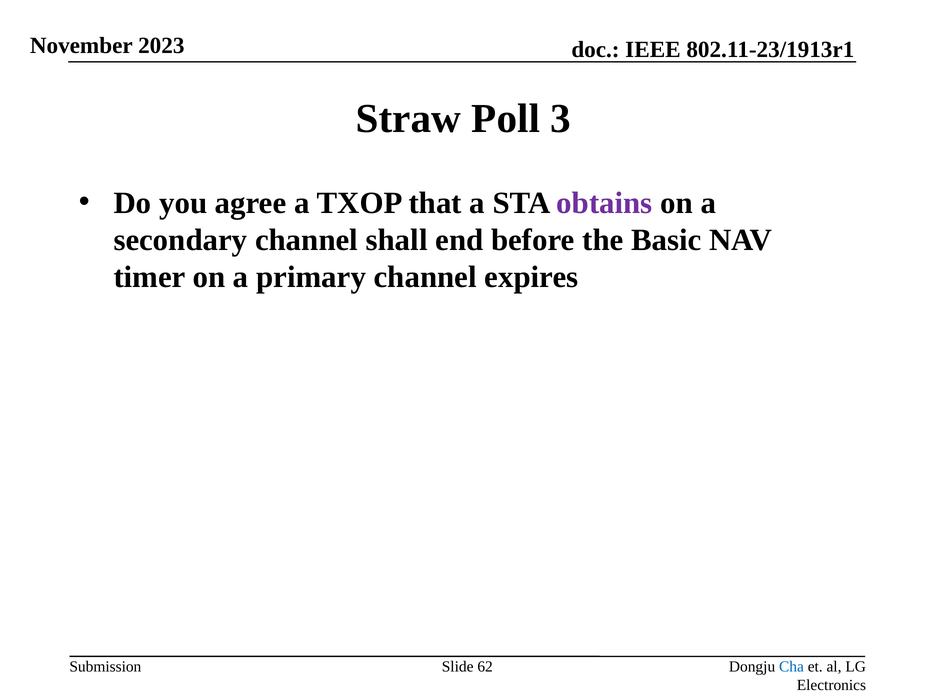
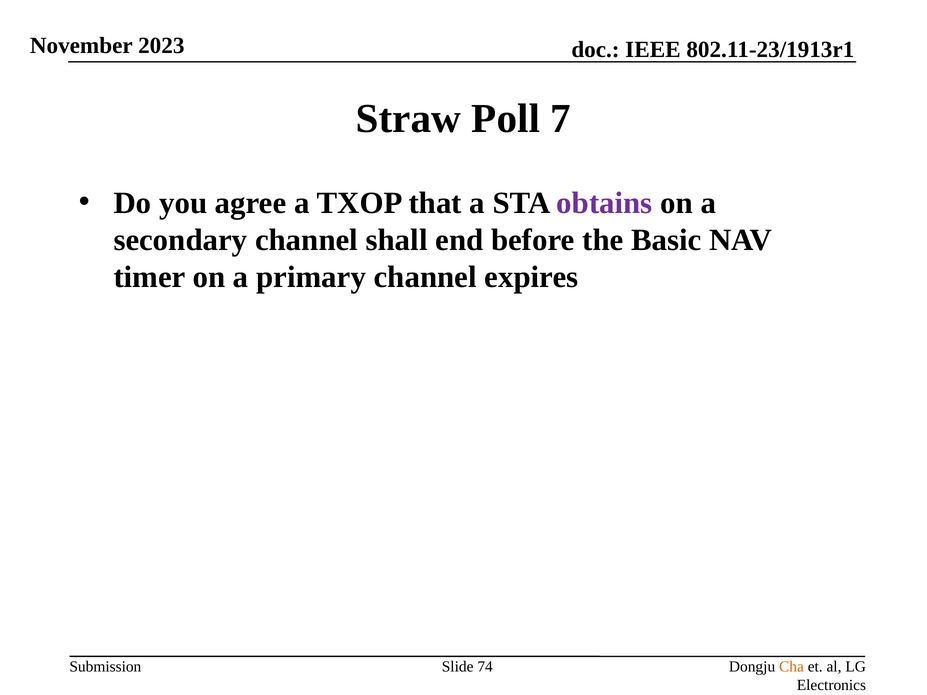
3: 3 -> 7
62: 62 -> 74
Cha colour: blue -> orange
